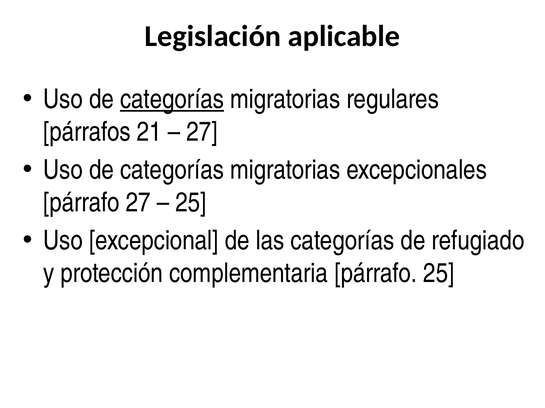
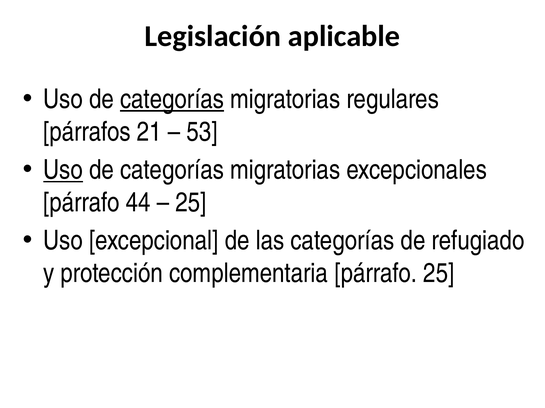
27 at (202, 132): 27 -> 53
Uso at (63, 170) underline: none -> present
párrafo 27: 27 -> 44
